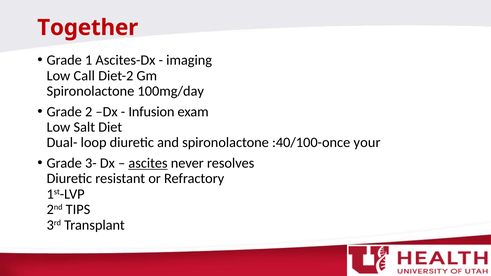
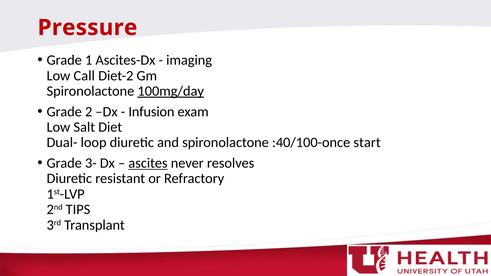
Together: Together -> Pressure
100mg/day underline: none -> present
your: your -> start
